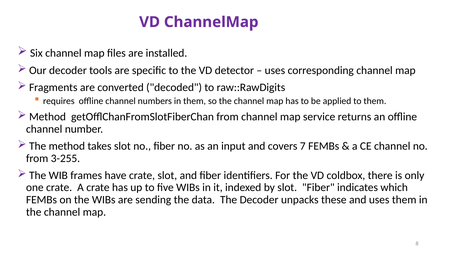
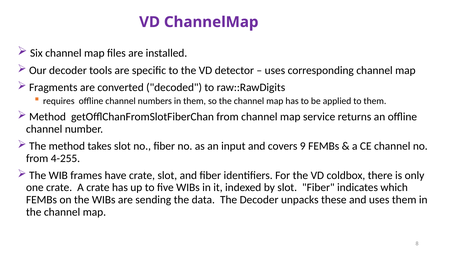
7: 7 -> 9
3-255: 3-255 -> 4-255
